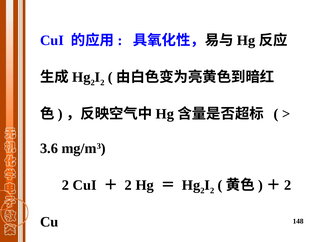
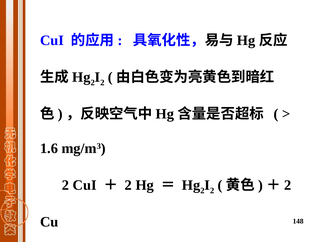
3.6: 3.6 -> 1.6
